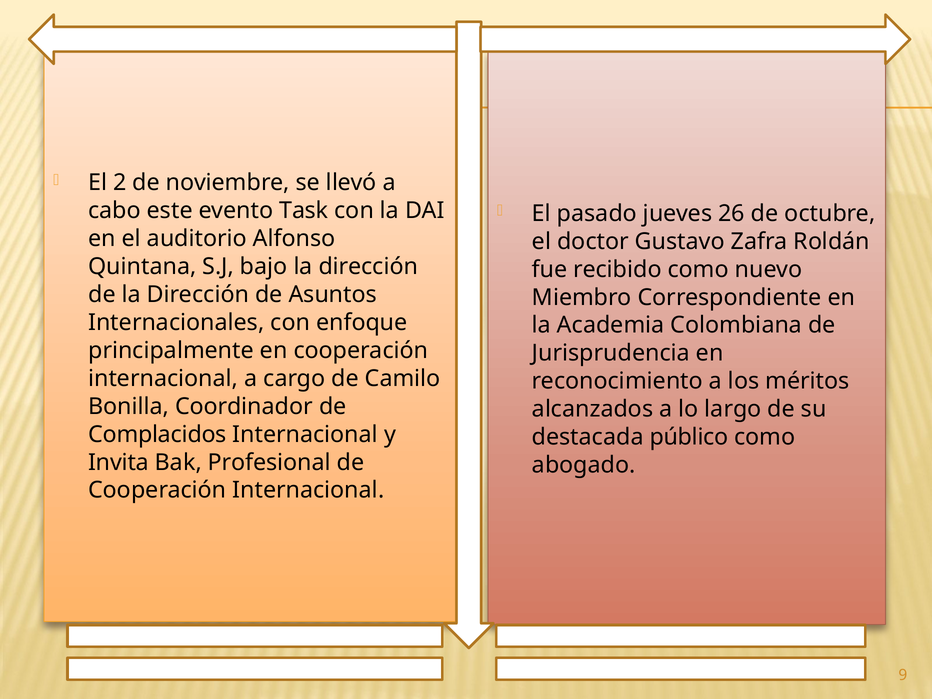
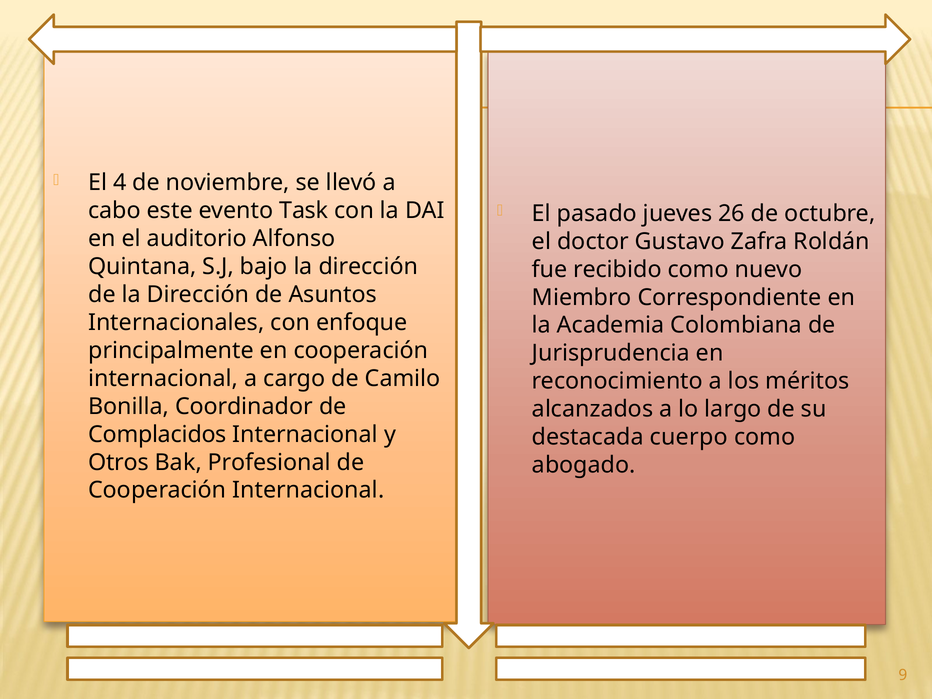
2: 2 -> 4
público: público -> cuerpo
Invita: Invita -> Otros
